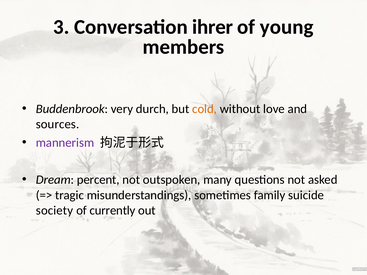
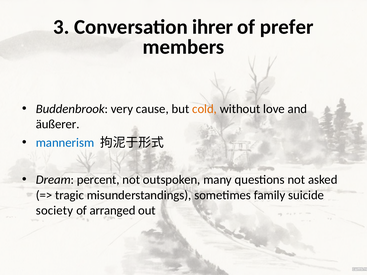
young: young -> prefer
durch: durch -> cause
sources: sources -> äußerer
mannerism colour: purple -> blue
currently: currently -> arranged
